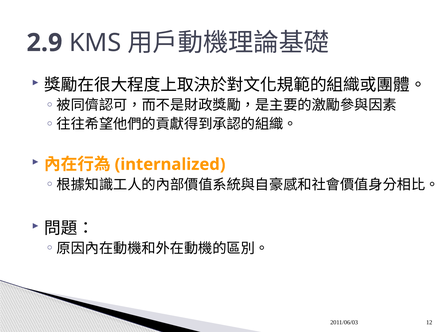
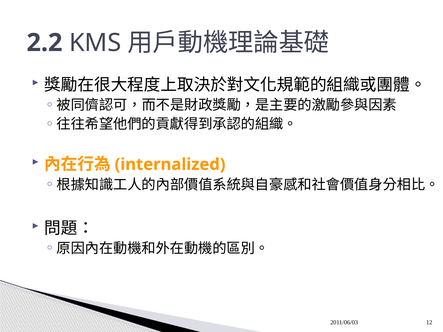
2.9: 2.9 -> 2.2
